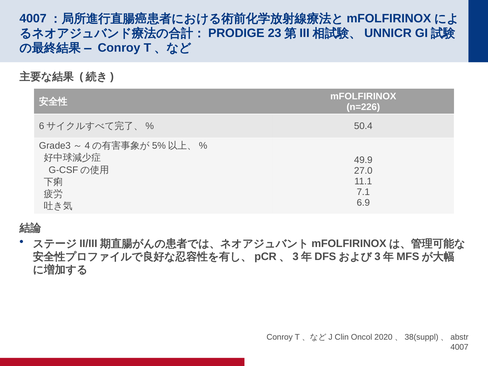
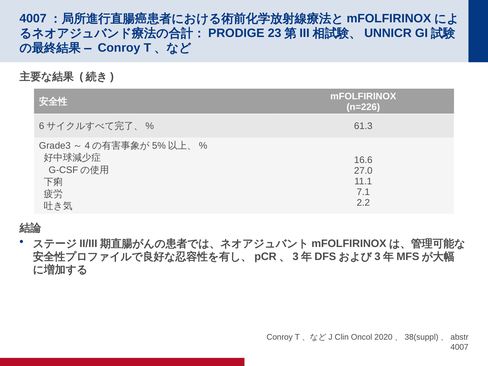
50.4: 50.4 -> 61.3
49.9: 49.9 -> 16.6
6.9: 6.9 -> 2.2
